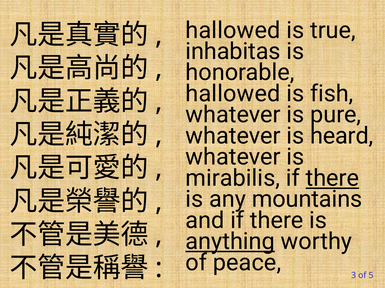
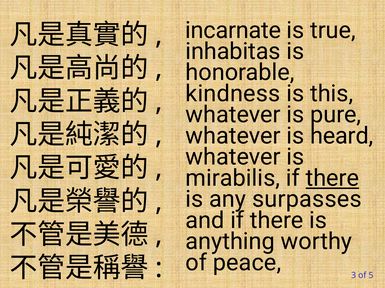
hallowed at (233, 30): hallowed -> incarnate
hallowed at (233, 94): hallowed -> kindness
fish: fish -> this
mountains: mountains -> surpasses
anything underline: present -> none
